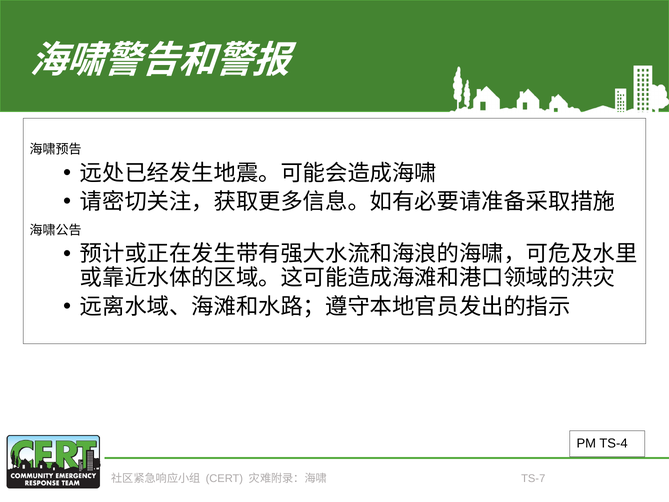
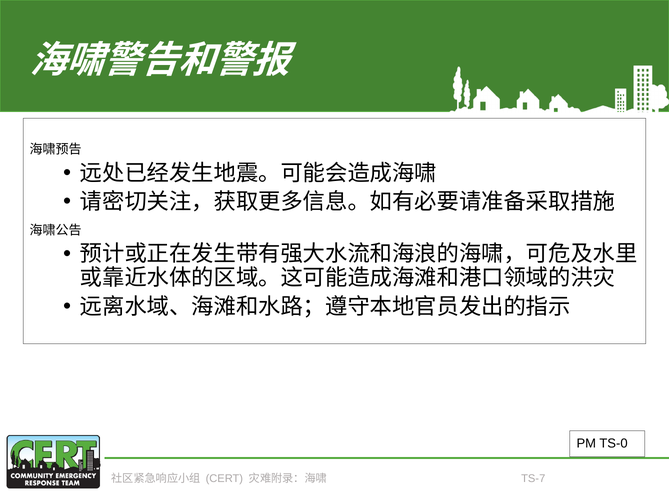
TS-4: TS-4 -> TS-0
